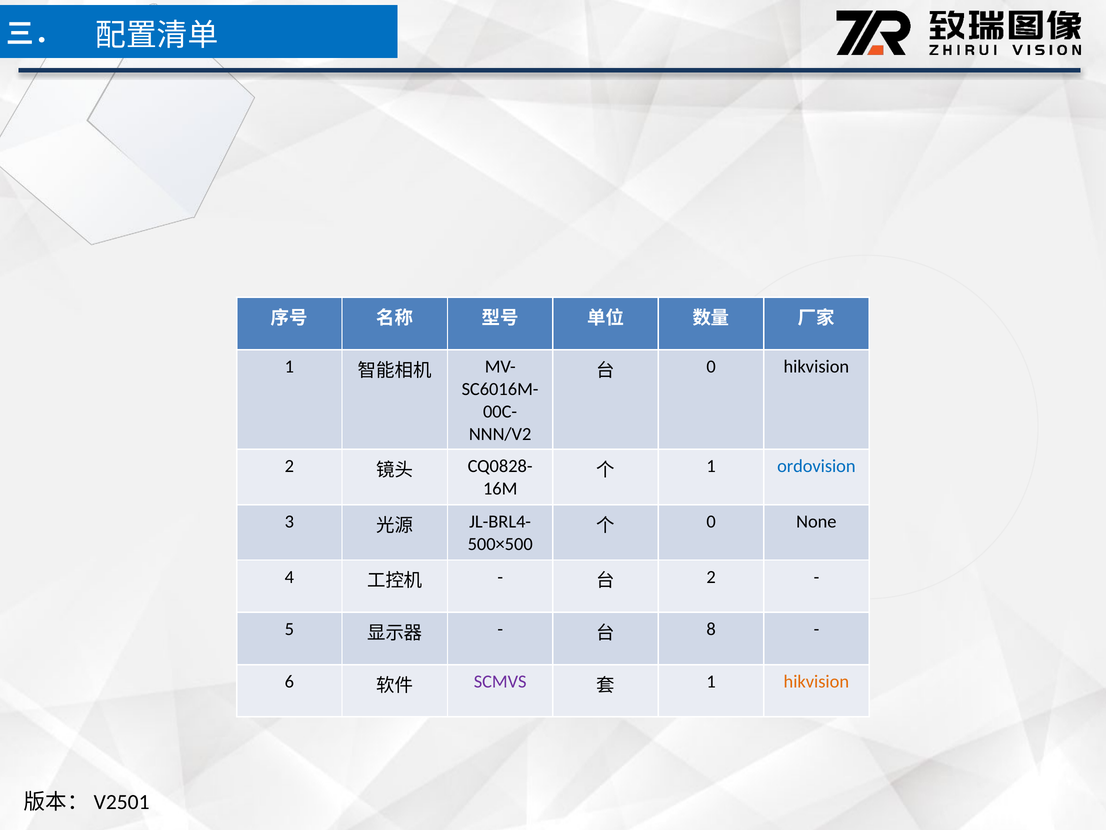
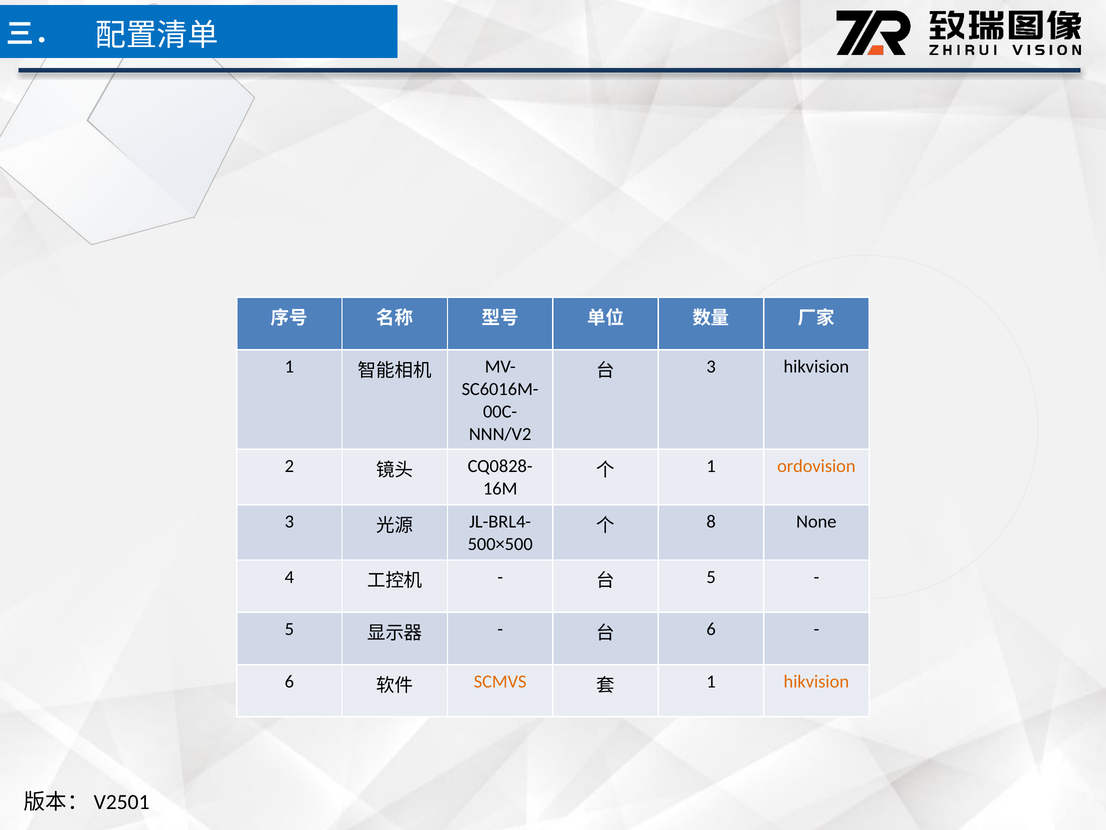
0 at (711, 366): 0 -> 3
ordovision colour: blue -> orange
0 at (711, 521): 0 -> 8
2 at (711, 577): 2 -> 5
8 at (711, 629): 8 -> 6
SCMVS colour: purple -> orange
